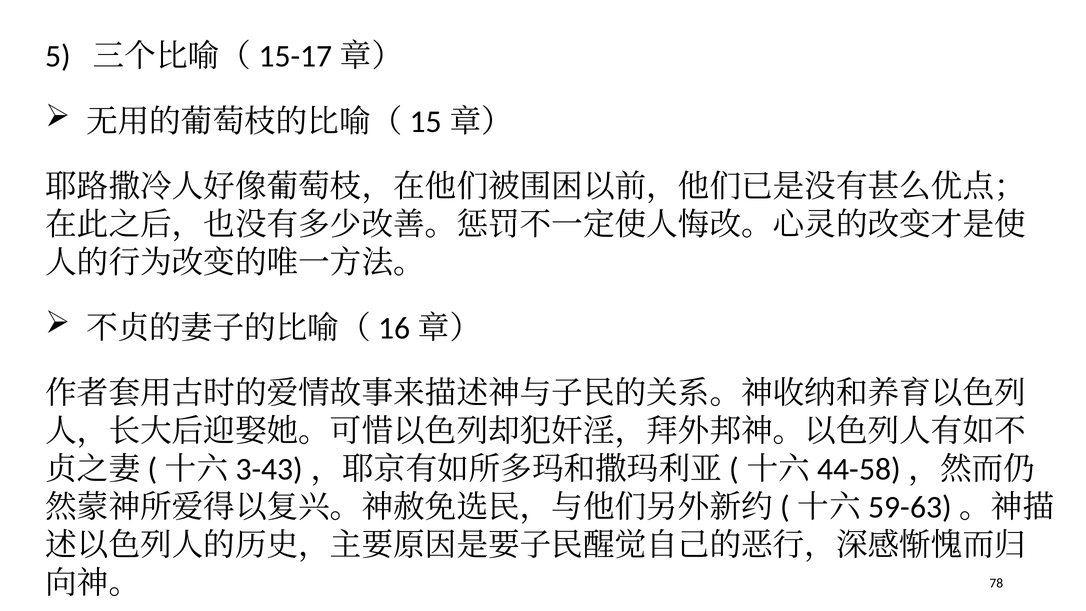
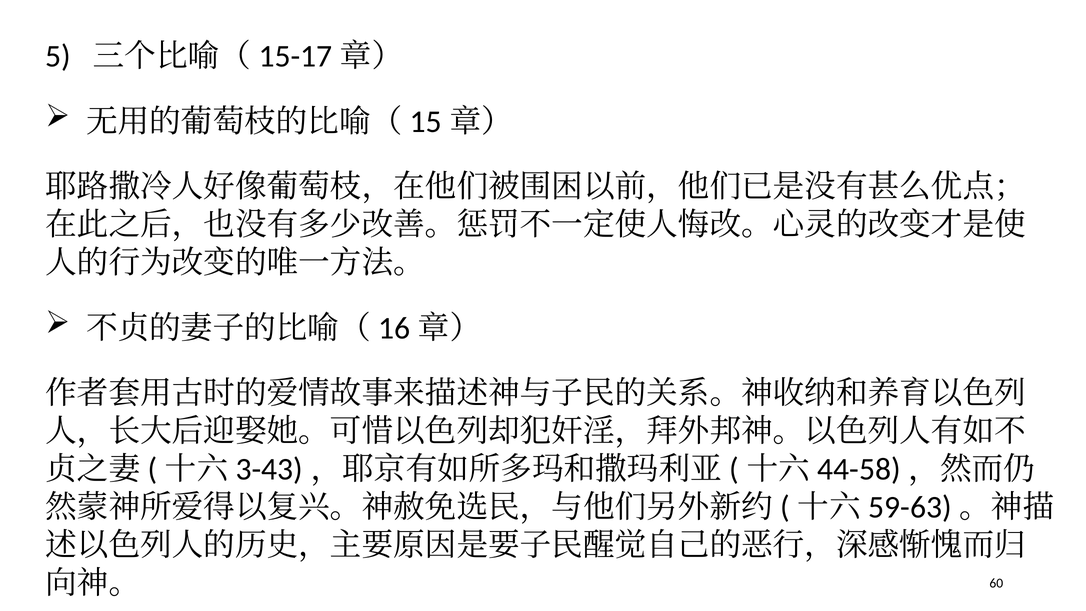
78: 78 -> 60
